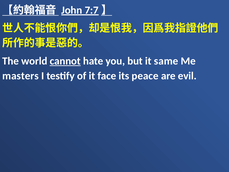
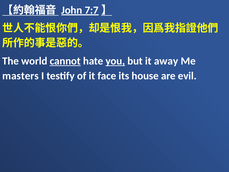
you underline: none -> present
same: same -> away
peace: peace -> house
